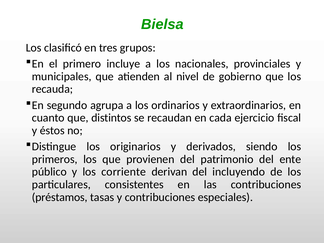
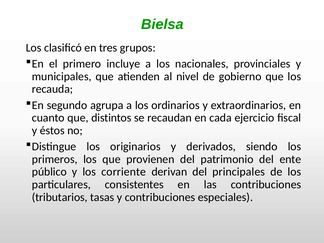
incluyendo: incluyendo -> principales
préstamos: préstamos -> tributarios
